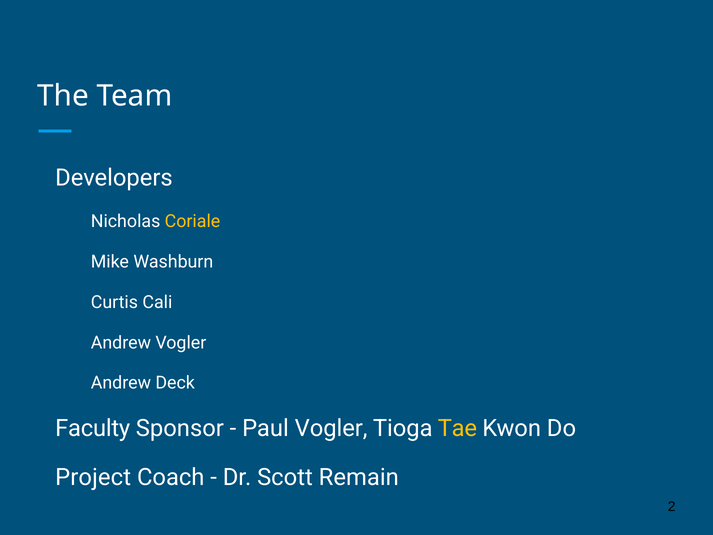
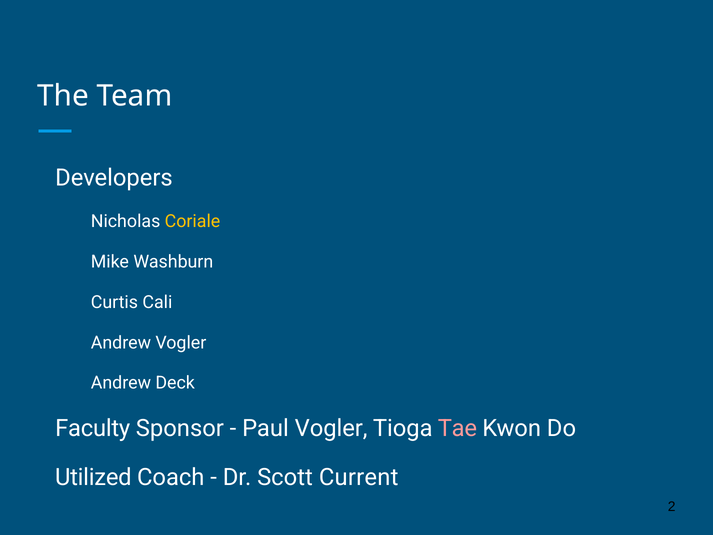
Tae colour: yellow -> pink
Project: Project -> Utilized
Remain: Remain -> Current
